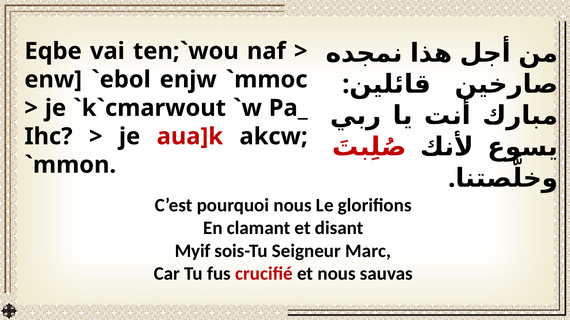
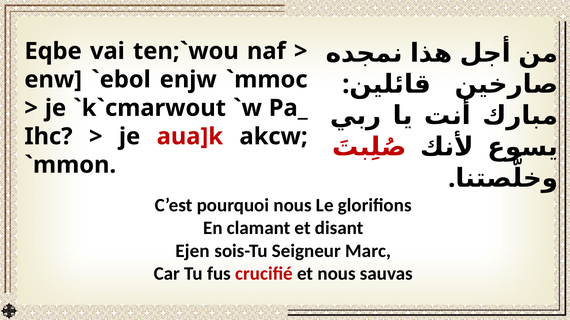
Myif: Myif -> Ejen
